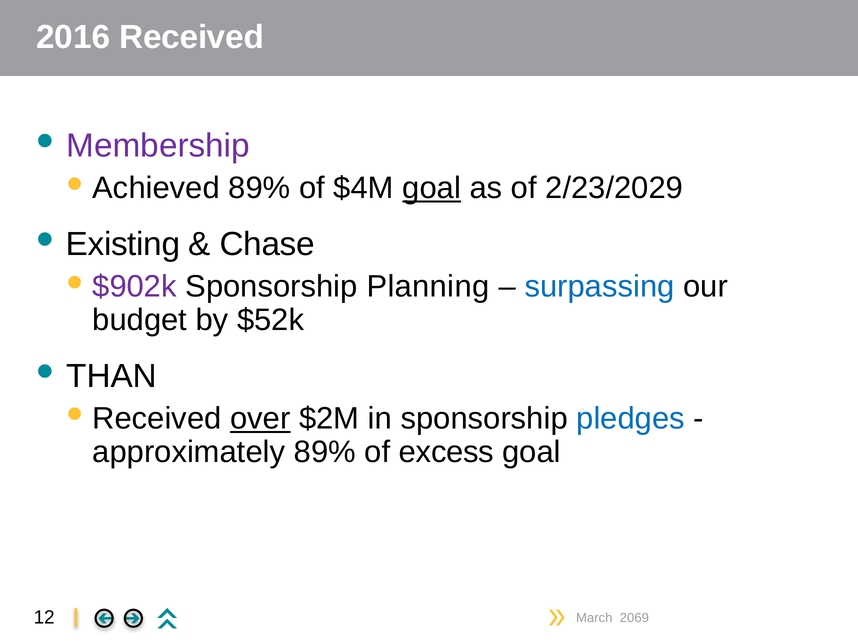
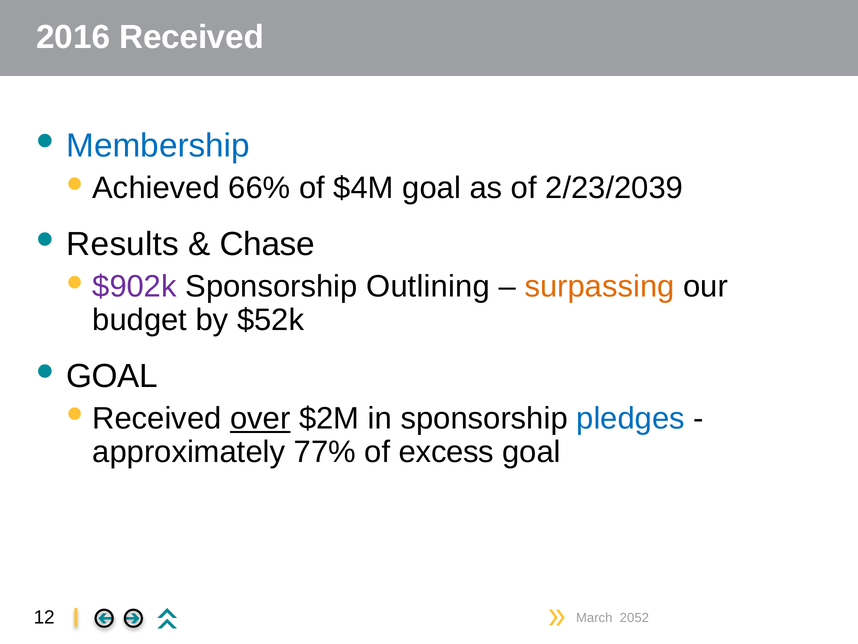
Membership colour: purple -> blue
Achieved 89%: 89% -> 66%
goal at (432, 188) underline: present -> none
2/23/2029: 2/23/2029 -> 2/23/2039
Existing: Existing -> Results
Planning: Planning -> Outlining
surpassing colour: blue -> orange
THAN at (112, 376): THAN -> GOAL
approximately 89%: 89% -> 77%
2069: 2069 -> 2052
